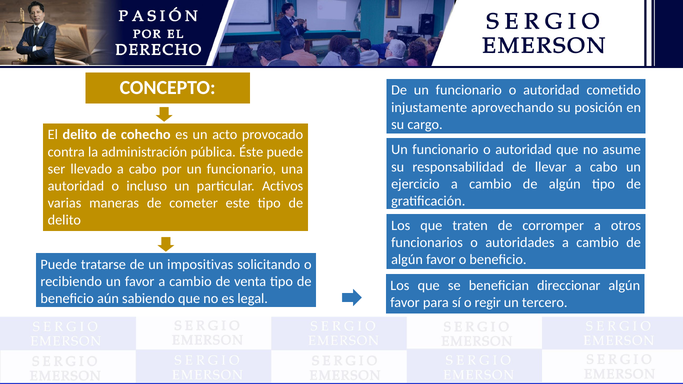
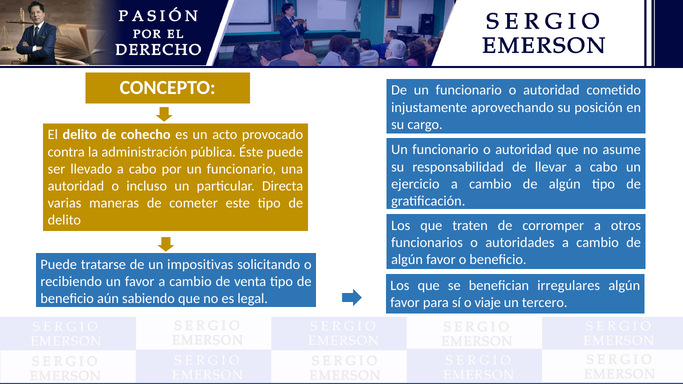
Activos: Activos -> Directa
direccionar: direccionar -> irregulares
regir: regir -> viaje
